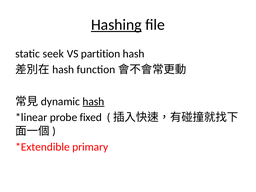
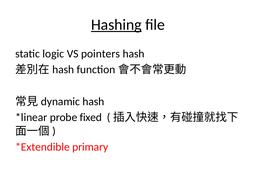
seek: seek -> logic
partition: partition -> pointers
hash at (93, 102) underline: present -> none
